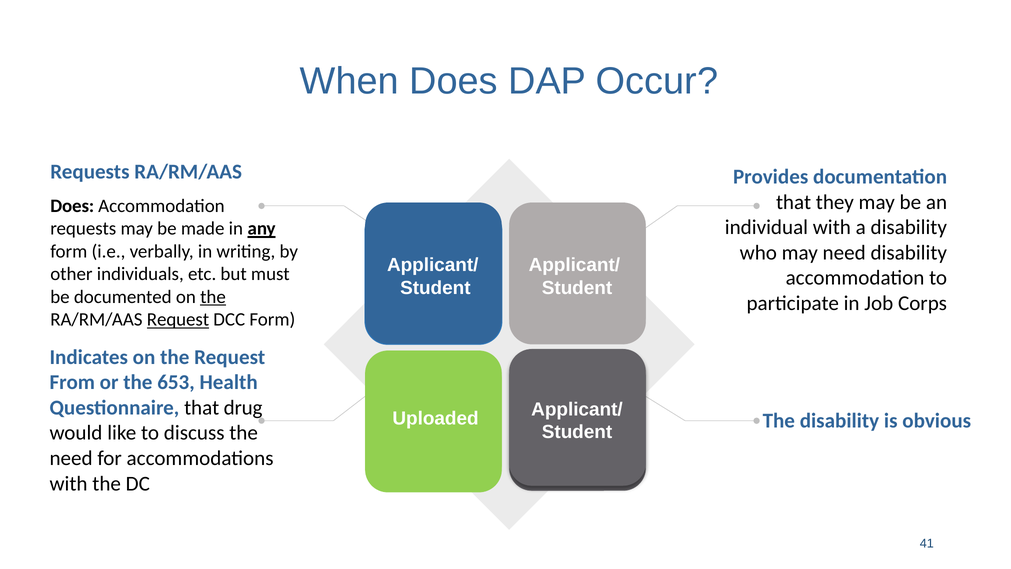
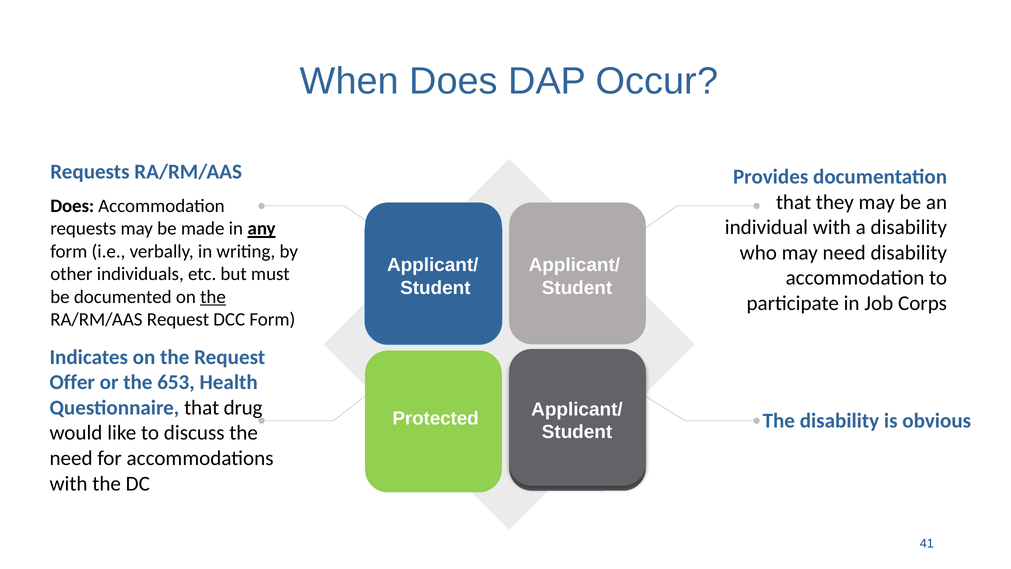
Request at (178, 319) underline: present -> none
From: From -> Offer
Uploaded: Uploaded -> Protected
